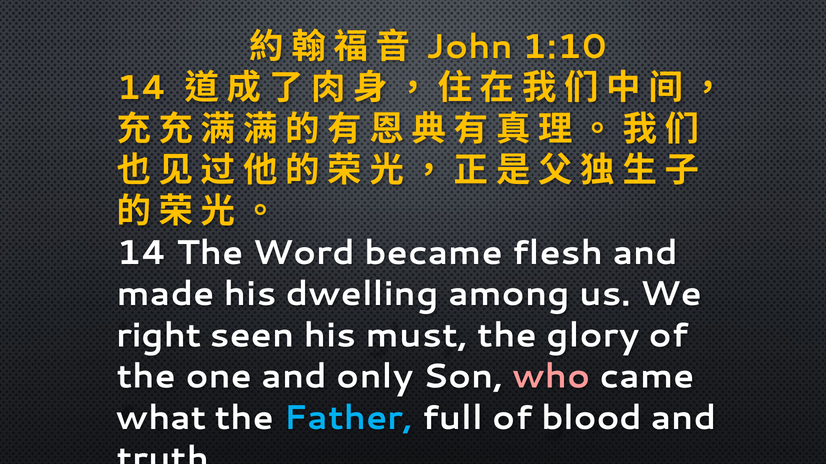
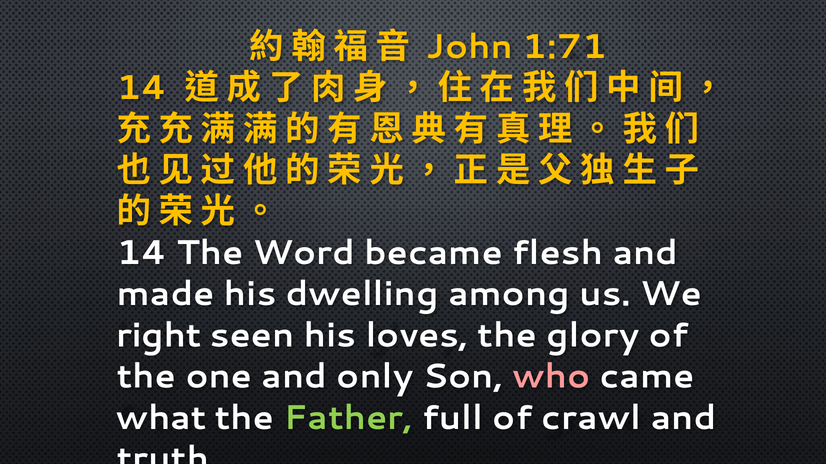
1:10: 1:10 -> 1:71
must: must -> loves
Father colour: light blue -> light green
blood: blood -> crawl
